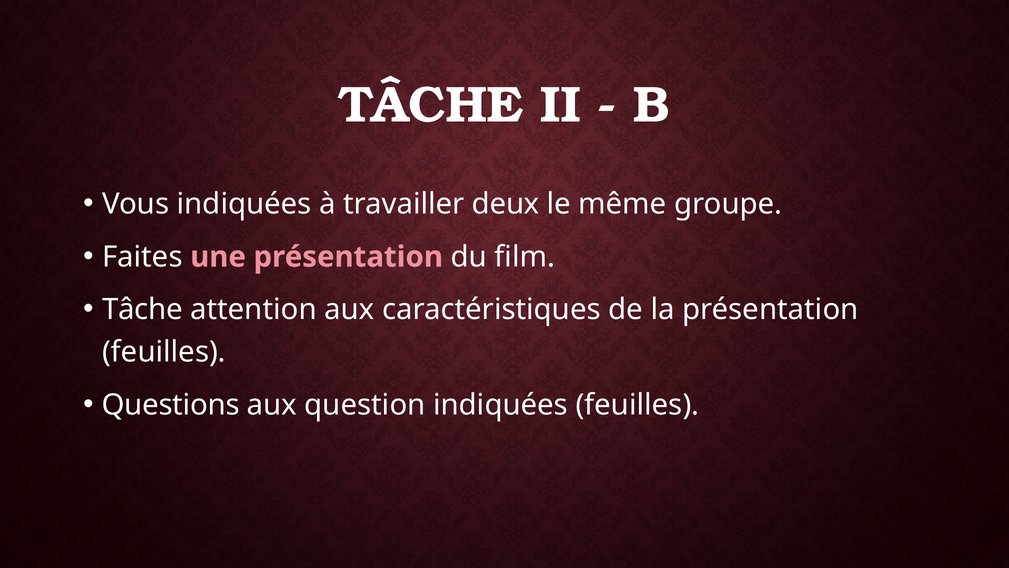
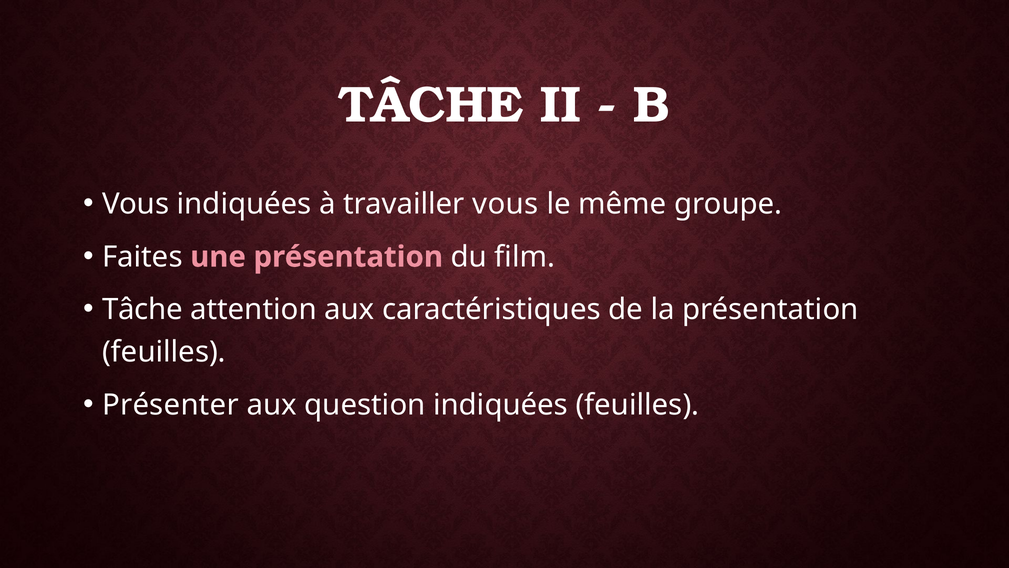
travailler deux: deux -> vous
Questions: Questions -> Présenter
